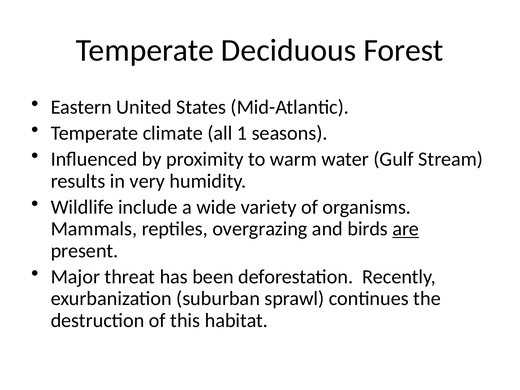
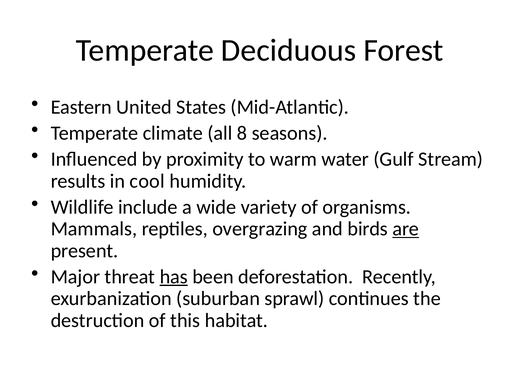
1: 1 -> 8
very: very -> cool
has underline: none -> present
